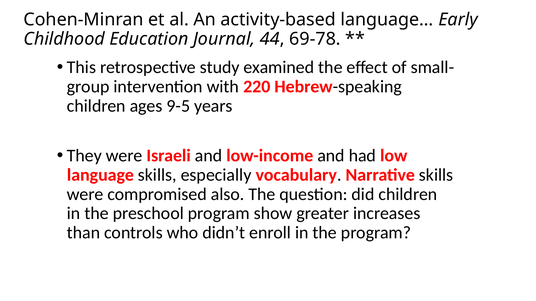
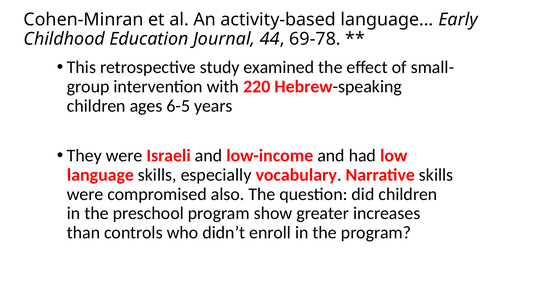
9-5: 9-5 -> 6-5
